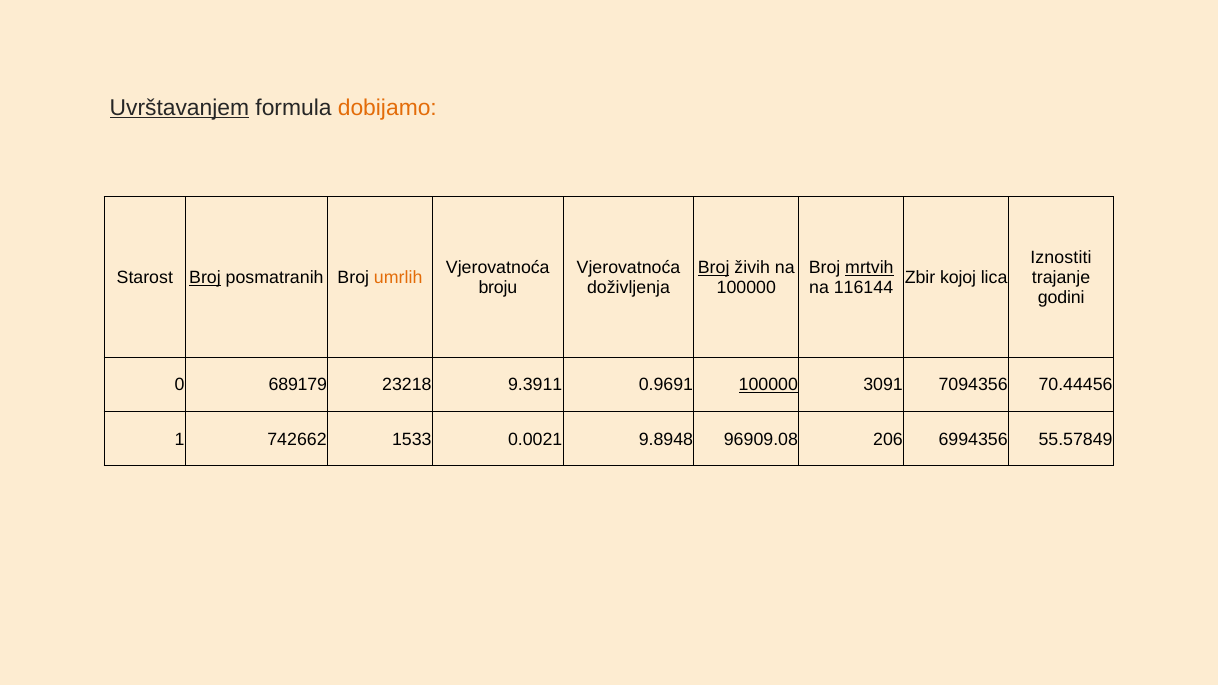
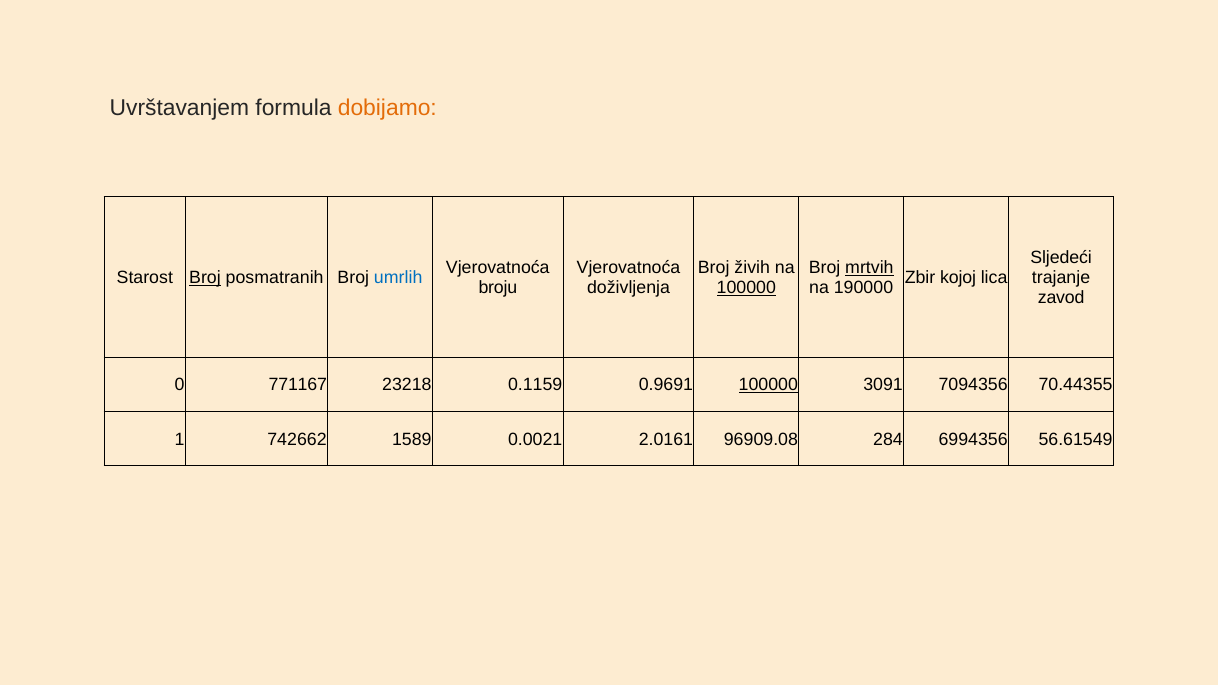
Uvrštavanjem underline: present -> none
Iznostiti: Iznostiti -> Sljedeći
Broj at (714, 268) underline: present -> none
umrlih colour: orange -> blue
100000 at (746, 288) underline: none -> present
116144: 116144 -> 190000
godini: godini -> zavod
689179: 689179 -> 771167
9.3911: 9.3911 -> 0.1159
70.44456: 70.44456 -> 70.44355
1533: 1533 -> 1589
9.8948: 9.8948 -> 2.0161
206: 206 -> 284
55.57849: 55.57849 -> 56.61549
